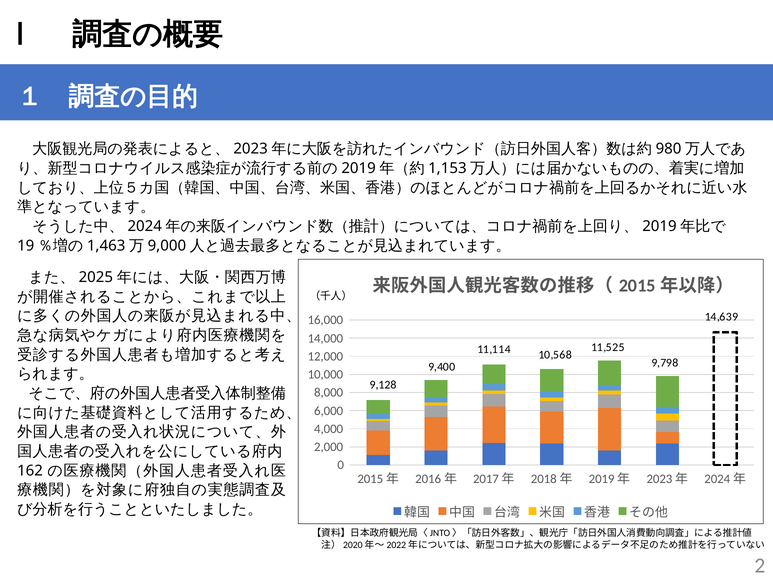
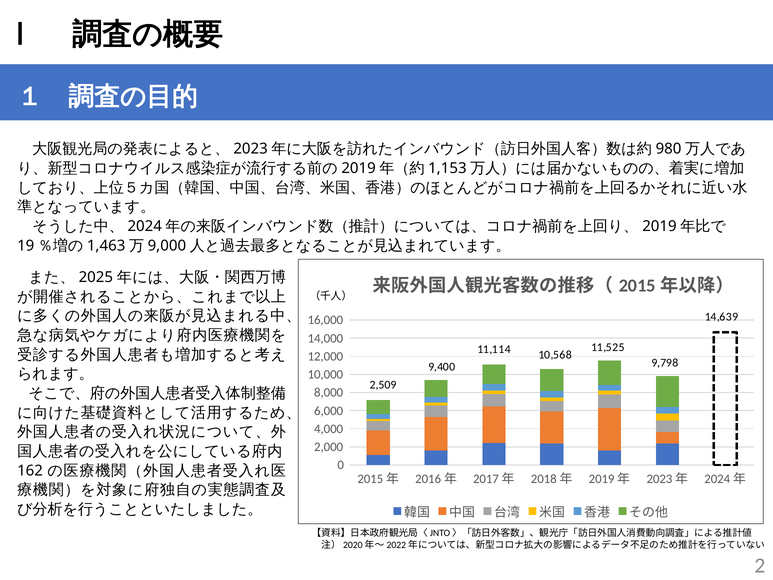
9,128: 9,128 -> 2,509
